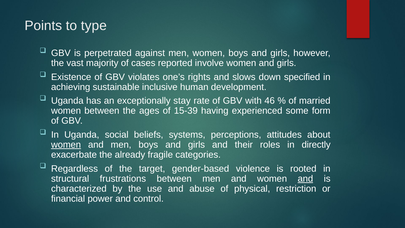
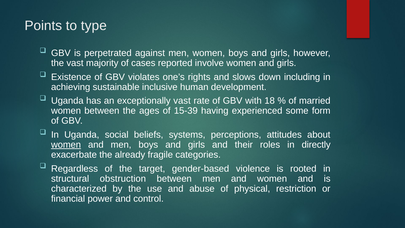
specified: specified -> including
exceptionally stay: stay -> vast
46: 46 -> 18
frustrations: frustrations -> obstruction
and at (305, 179) underline: present -> none
